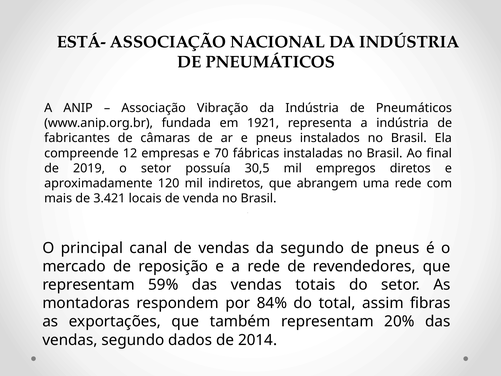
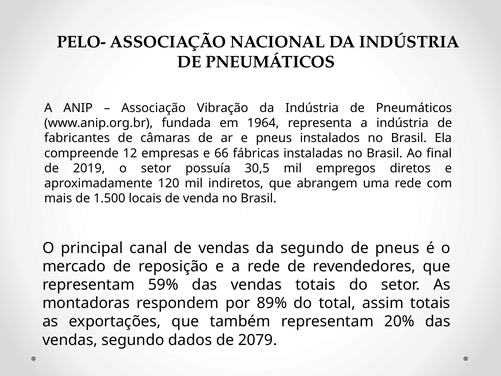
ESTÁ-: ESTÁ- -> PELO-
1921: 1921 -> 1964
70: 70 -> 66
3.421: 3.421 -> 1.500
84%: 84% -> 89%
assim fibras: fibras -> totais
2014: 2014 -> 2079
